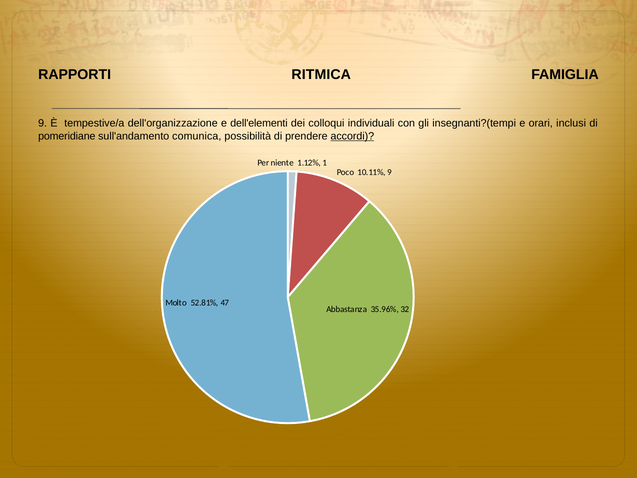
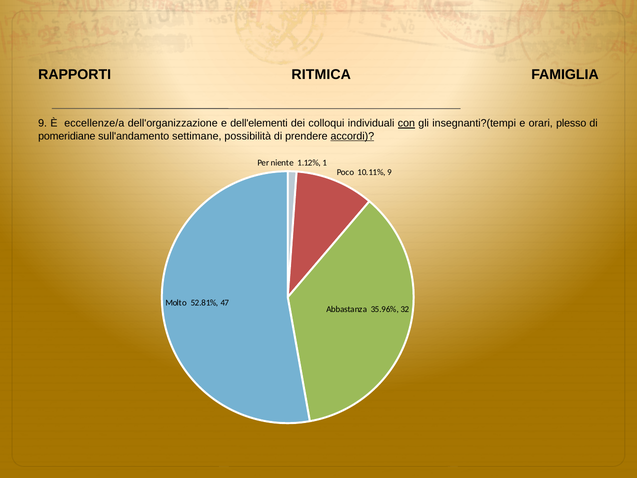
tempestive/a: tempestive/a -> eccellenze/a
con underline: none -> present
inclusi: inclusi -> plesso
comunica: comunica -> settimane
